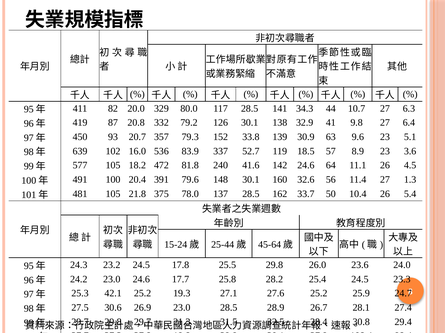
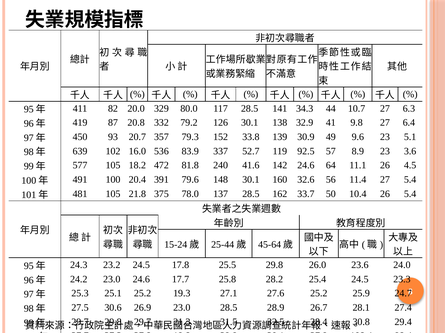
63: 63 -> 49
18.5: 18.5 -> 92.5
27 1.3: 1.3 -> 5.4
42.1: 42.1 -> 25.1
